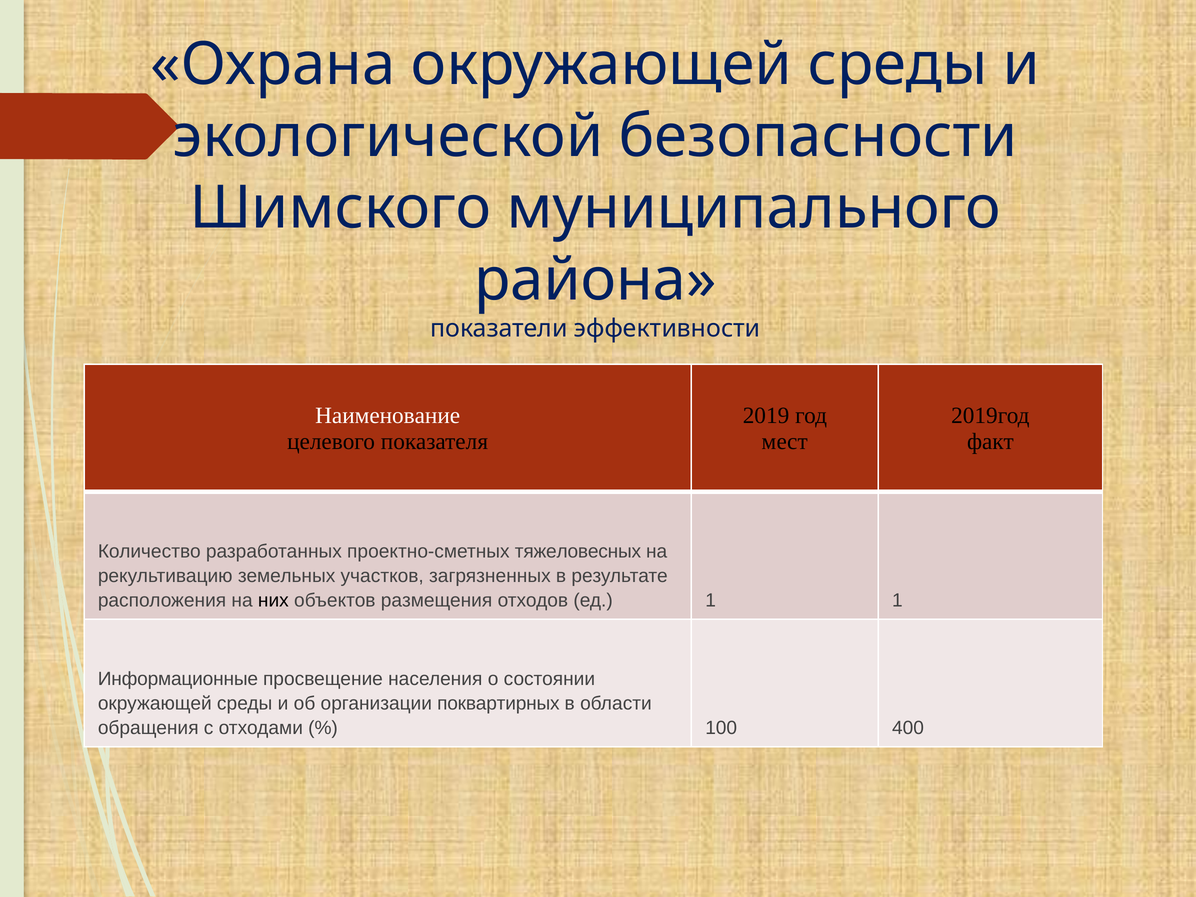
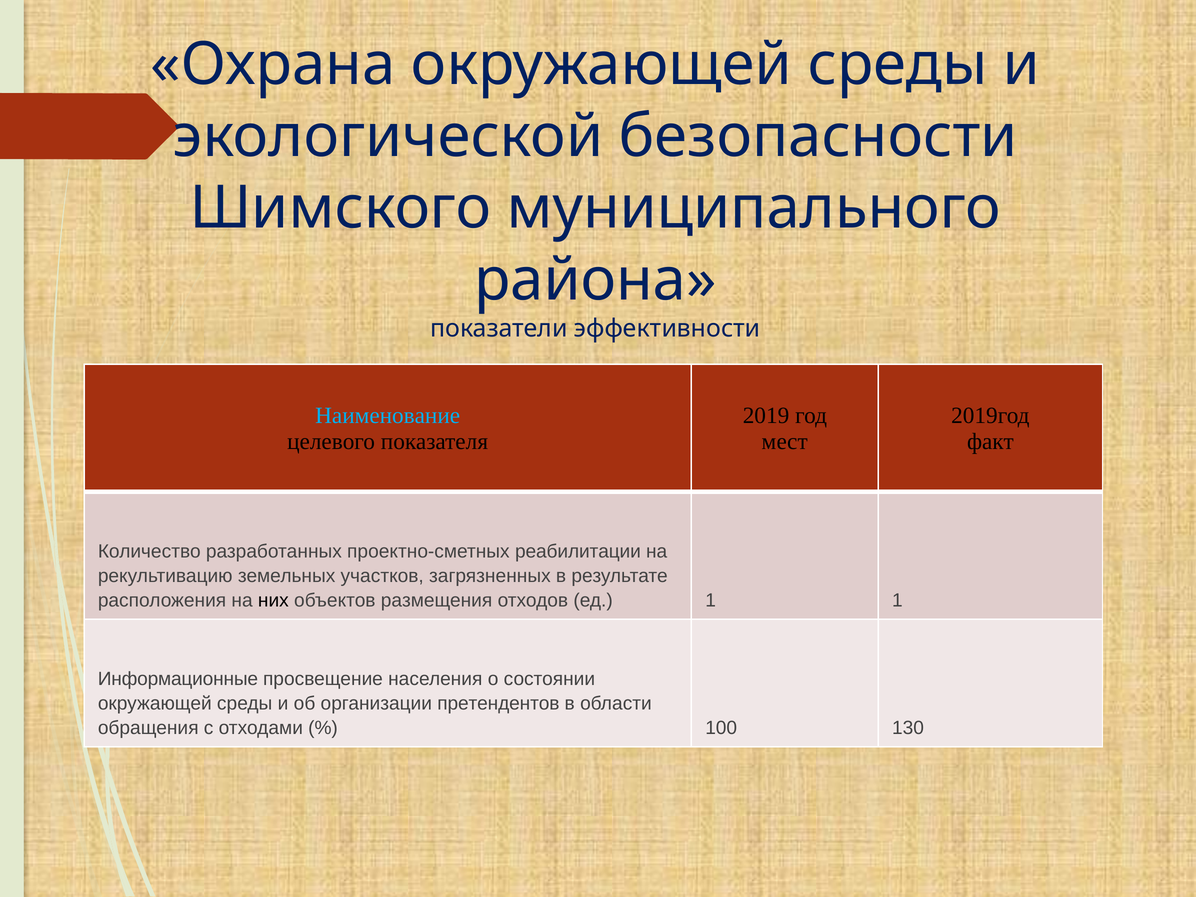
Наименование colour: white -> light blue
тяжеловесных: тяжеловесных -> реабилитации
поквартирных: поквартирных -> претендентов
400: 400 -> 130
